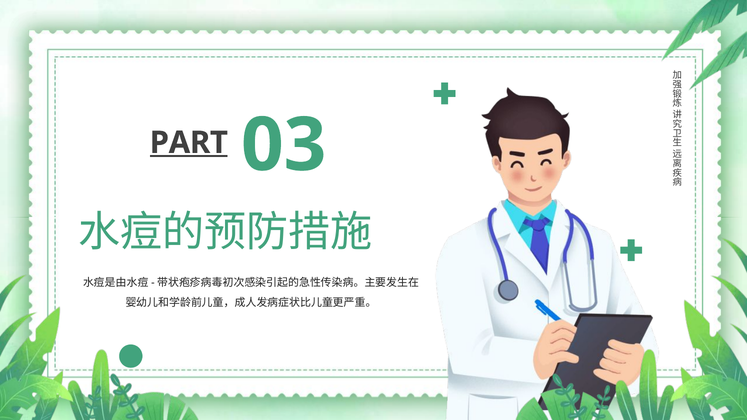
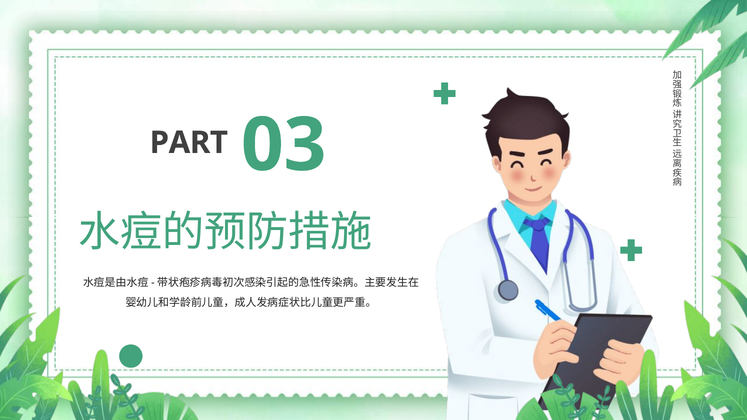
PART underline: present -> none
